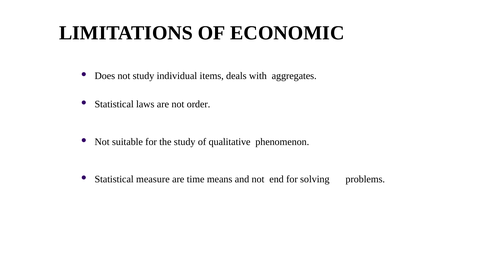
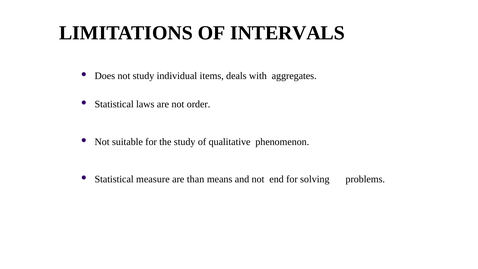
ECONOMIC: ECONOMIC -> INTERVALS
time: time -> than
